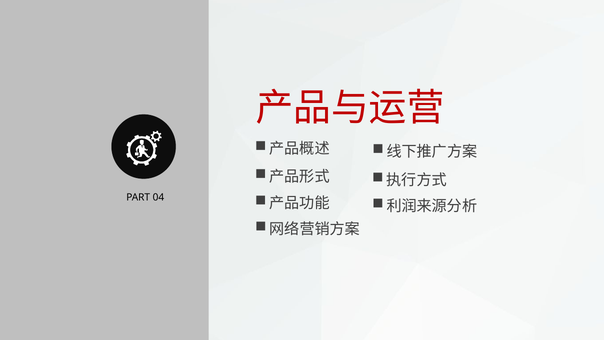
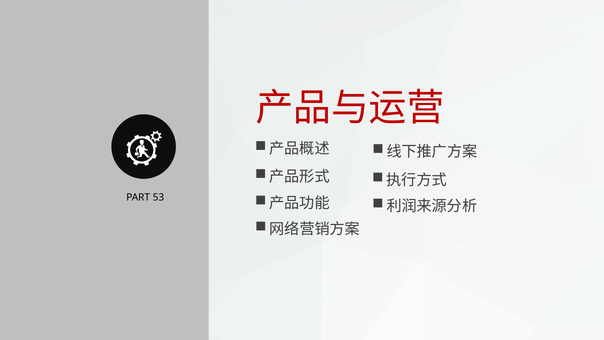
04: 04 -> 53
